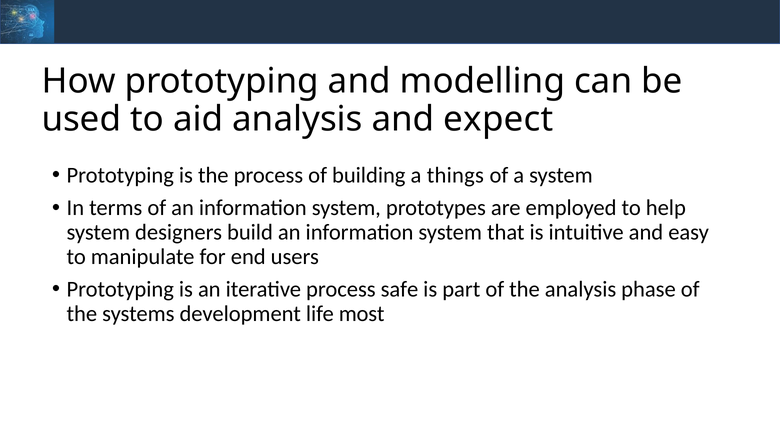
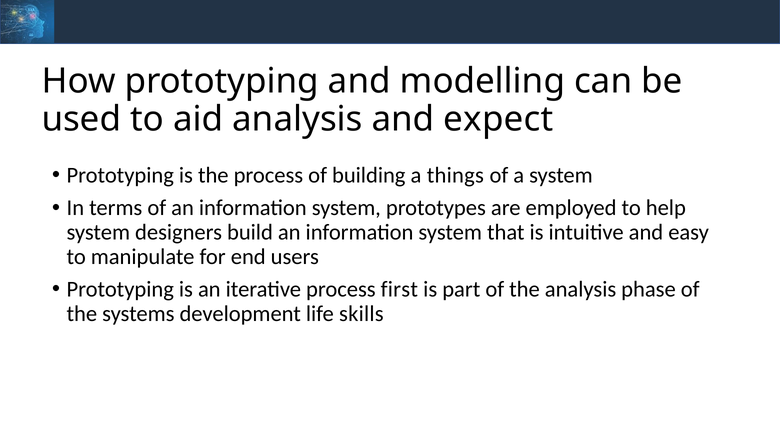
safe: safe -> first
most: most -> skills
